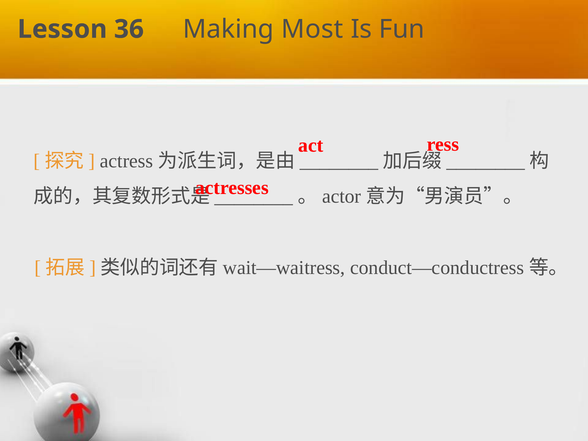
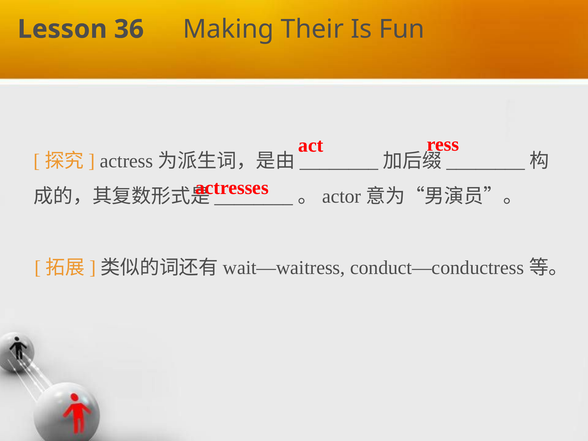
Most: Most -> Their
